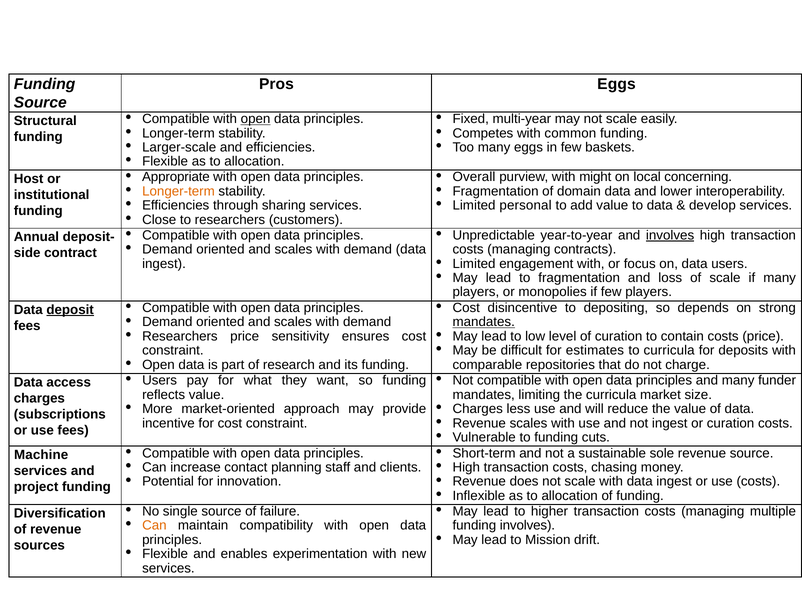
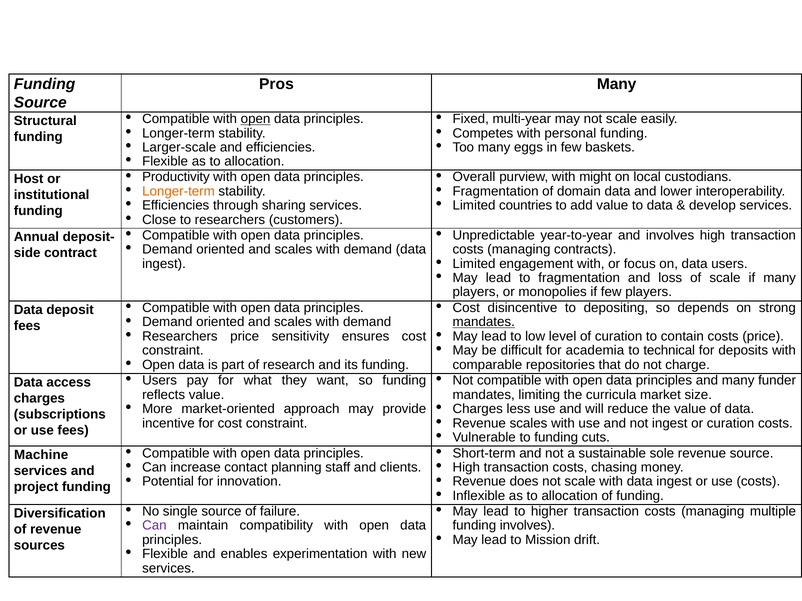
Pros Eggs: Eggs -> Many
common: common -> personal
Appropriate: Appropriate -> Productivity
concerning: concerning -> custodians
personal: personal -> countries
involves at (670, 235) underline: present -> none
deposit underline: present -> none
estimates: estimates -> academia
to curricula: curricula -> technical
Can at (154, 526) colour: orange -> purple
